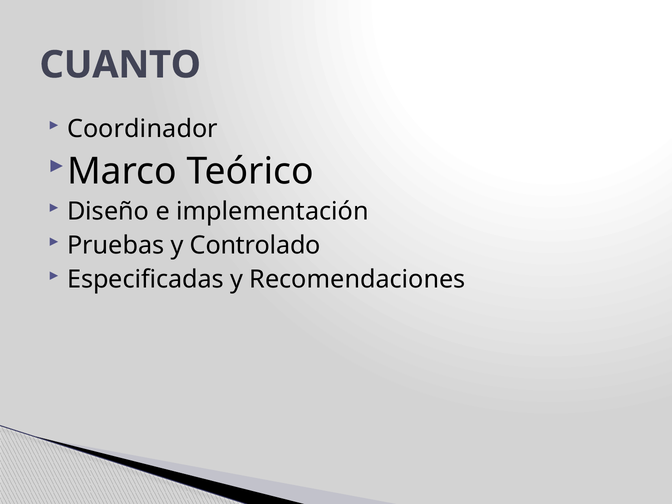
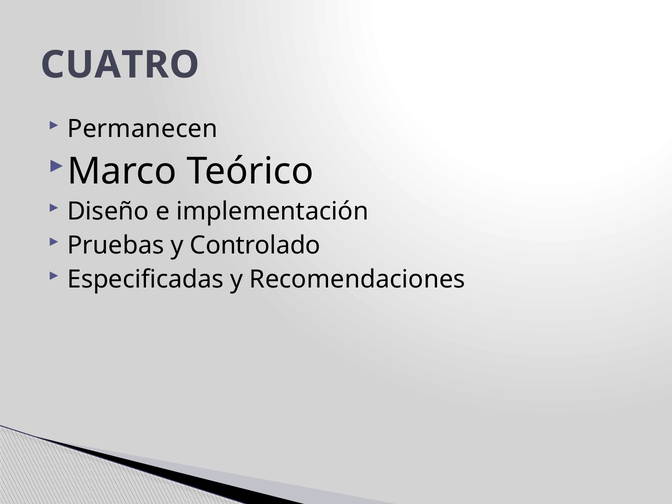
CUANTO: CUANTO -> CUATRO
Coordinador: Coordinador -> Permanecen
